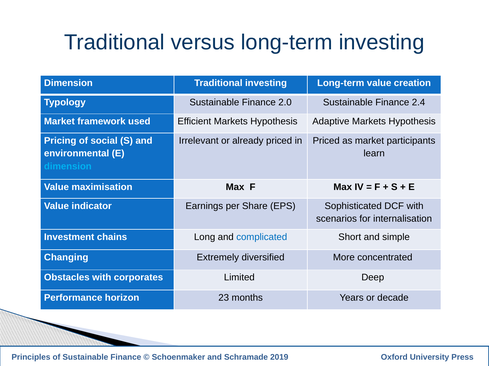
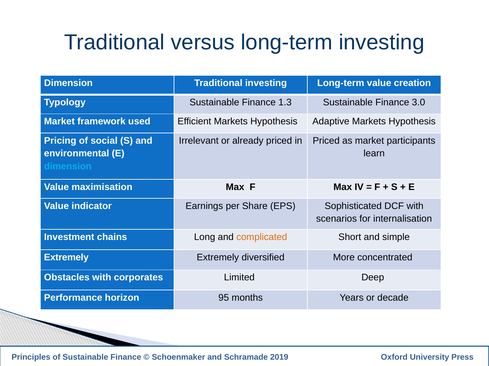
2.0: 2.0 -> 1.3
2.4: 2.4 -> 3.0
complicated colour: blue -> orange
Changing at (66, 258): Changing -> Extremely
23: 23 -> 95
